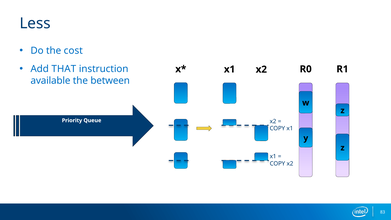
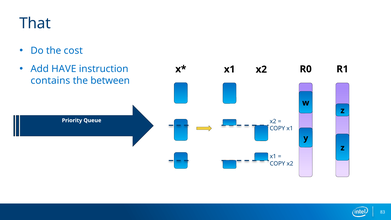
Less: Less -> That
THAT: THAT -> HAVE
available: available -> contains
